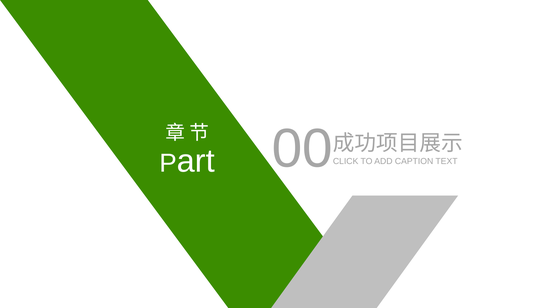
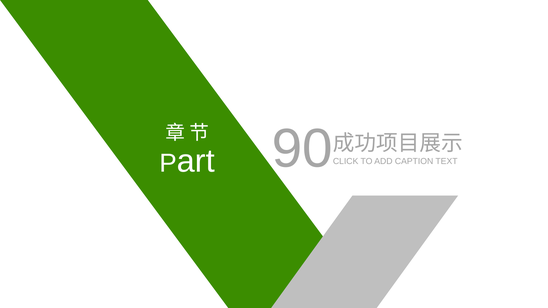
00: 00 -> 90
